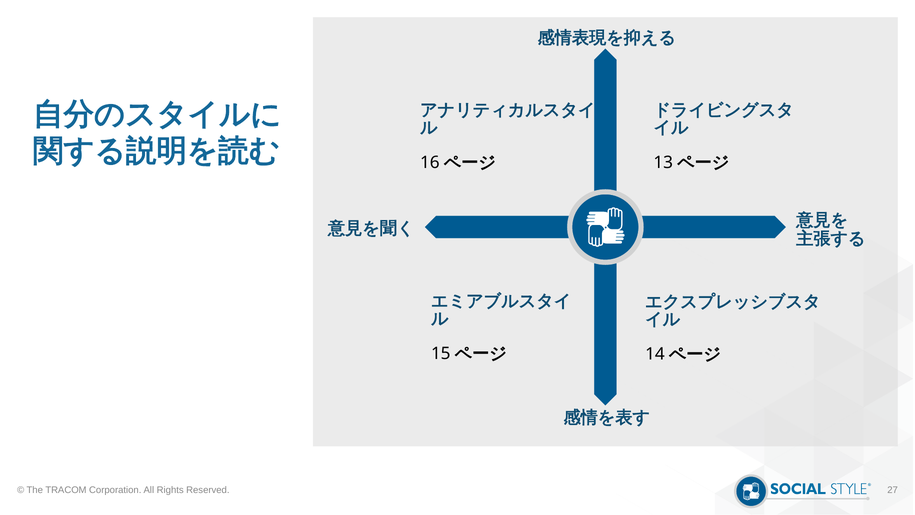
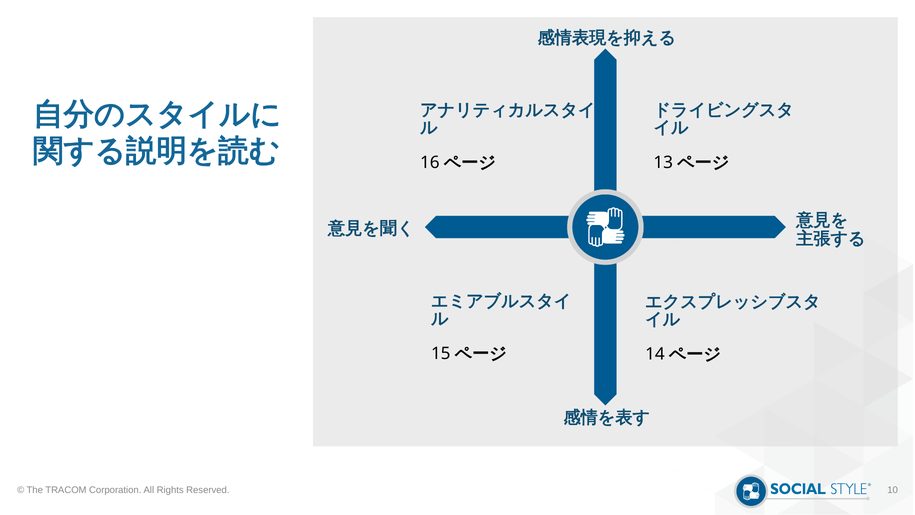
27: 27 -> 10
